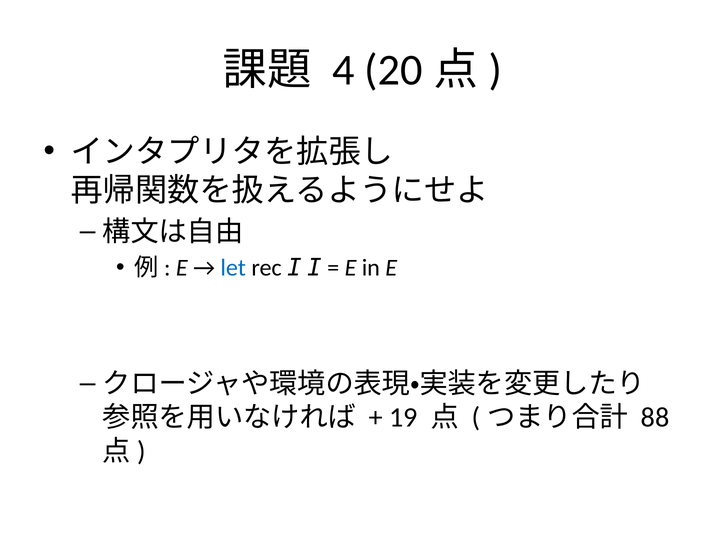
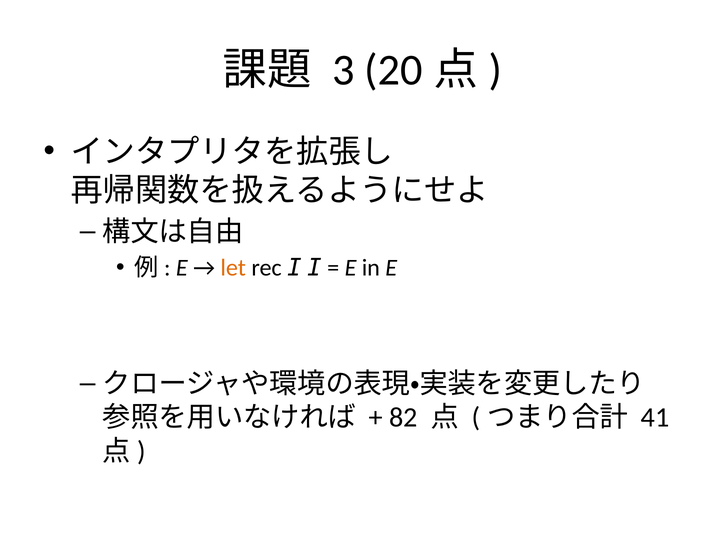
4: 4 -> 3
let colour: blue -> orange
19: 19 -> 82
88: 88 -> 41
